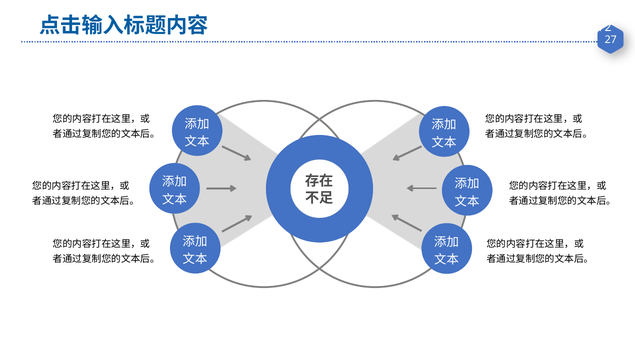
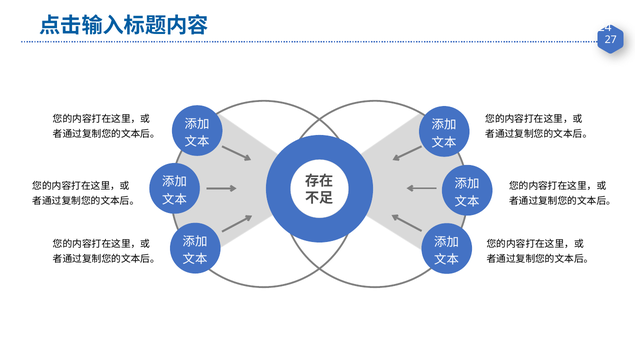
72: 72 -> 24
